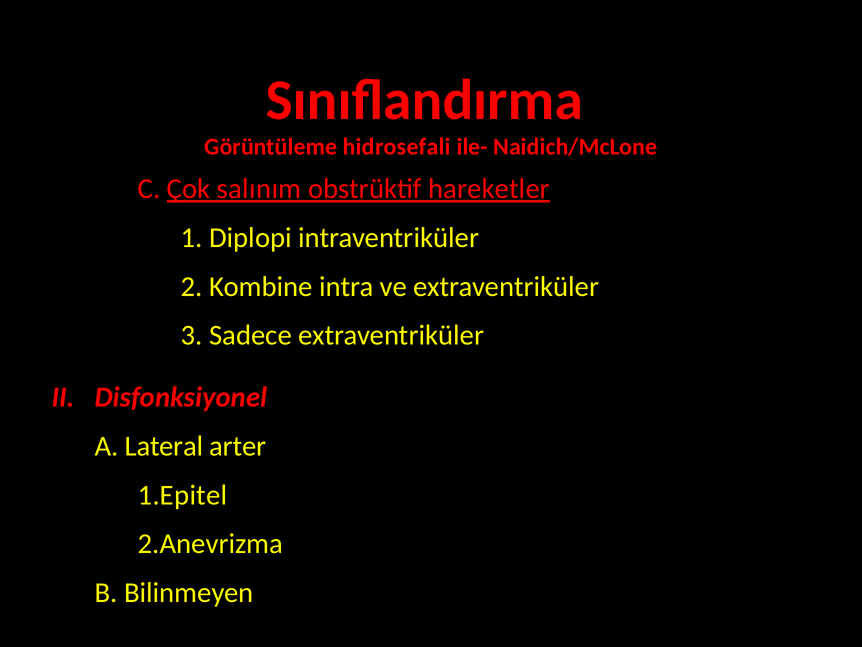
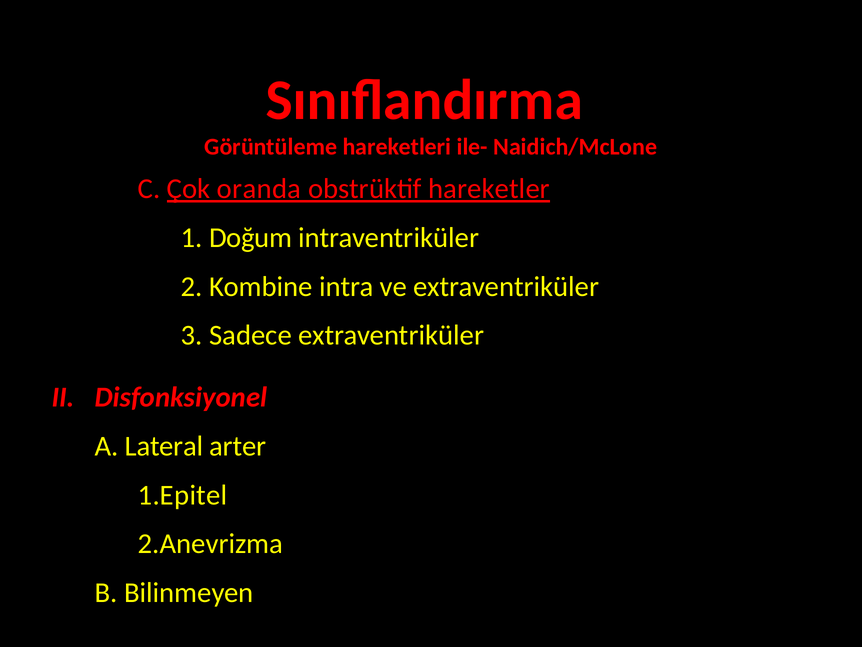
hidrosefali: hidrosefali -> hareketleri
salınım: salınım -> oranda
Diplopi: Diplopi -> Doğum
